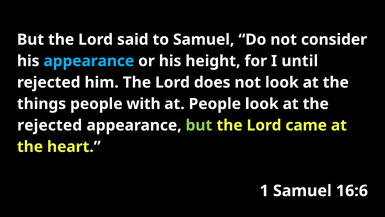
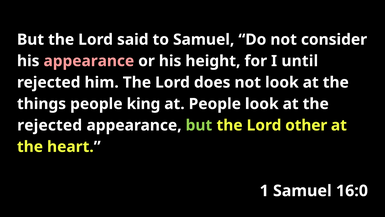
appearance at (89, 61) colour: light blue -> pink
with: with -> king
came: came -> other
16:6: 16:6 -> 16:0
